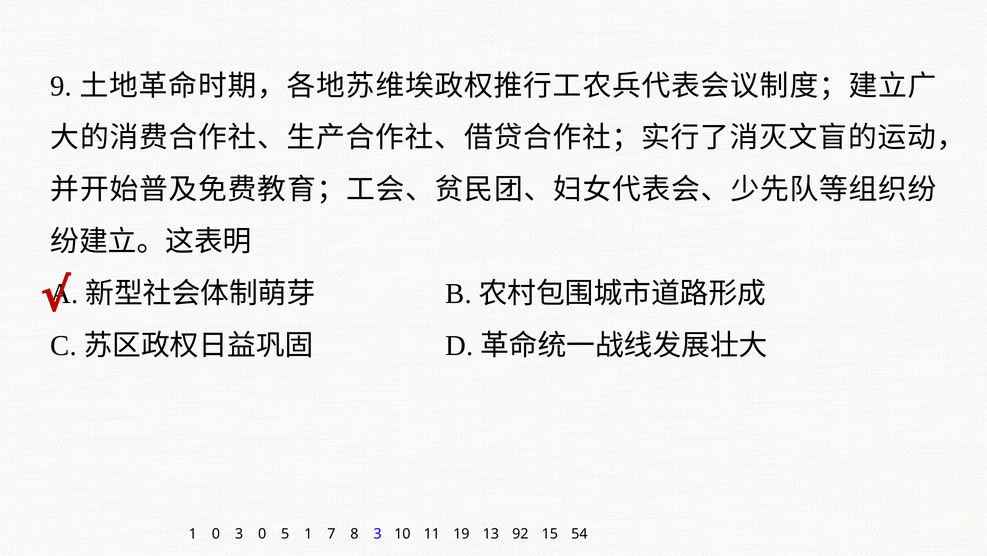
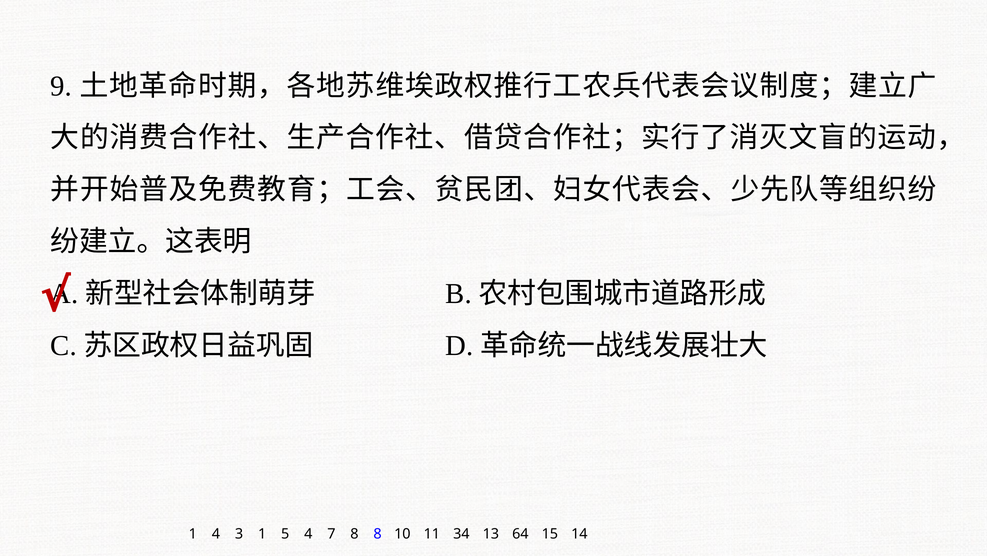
1 0: 0 -> 4
3 0: 0 -> 1
5 1: 1 -> 4
8 3: 3 -> 8
19: 19 -> 34
92: 92 -> 64
54: 54 -> 14
